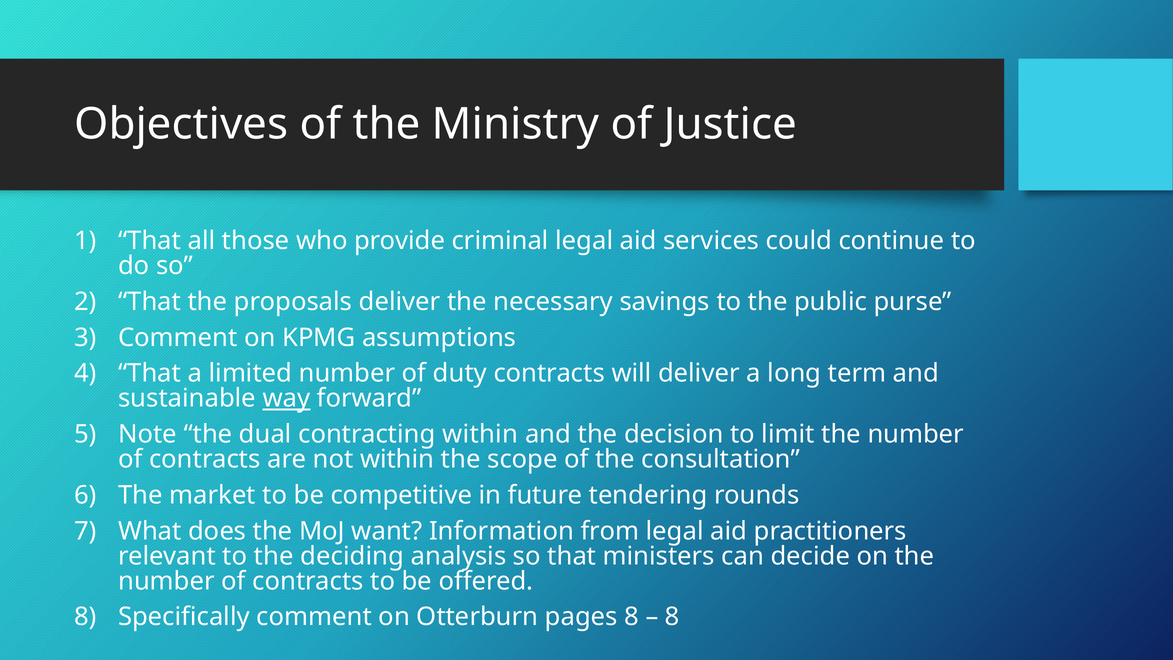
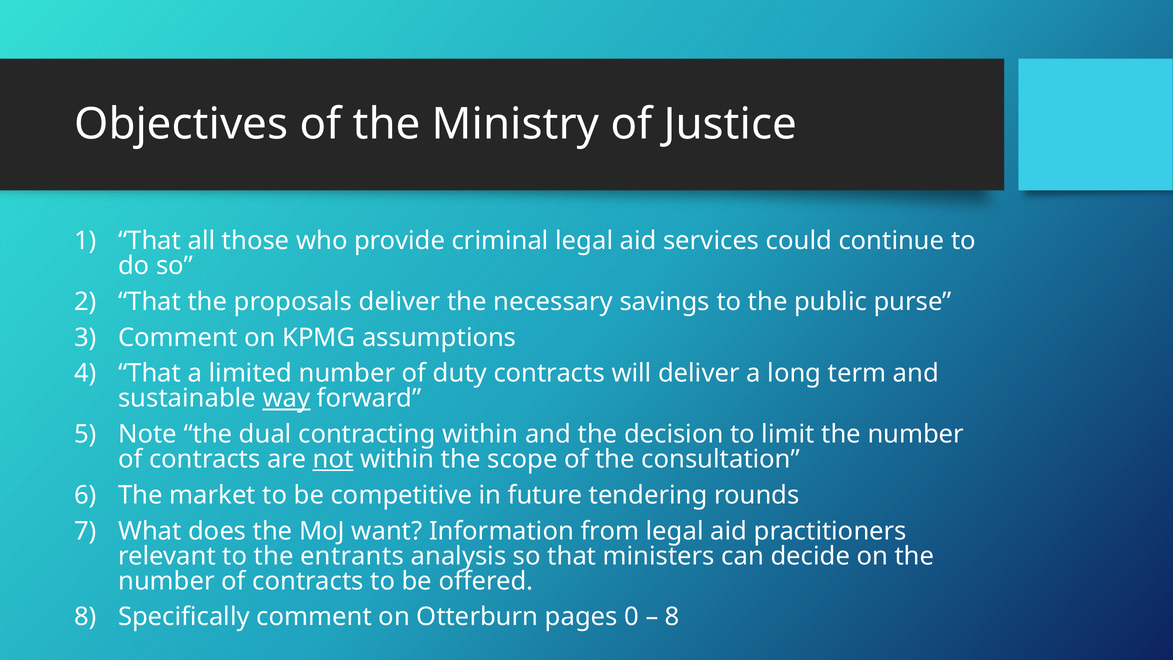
not underline: none -> present
deciding: deciding -> entrants
pages 8: 8 -> 0
